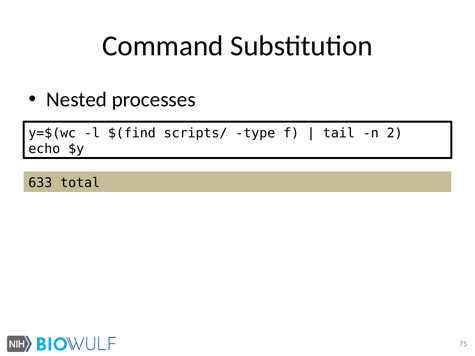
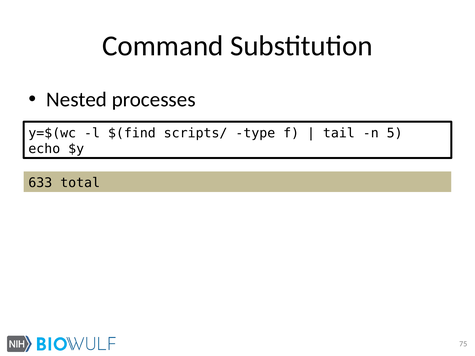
2: 2 -> 5
